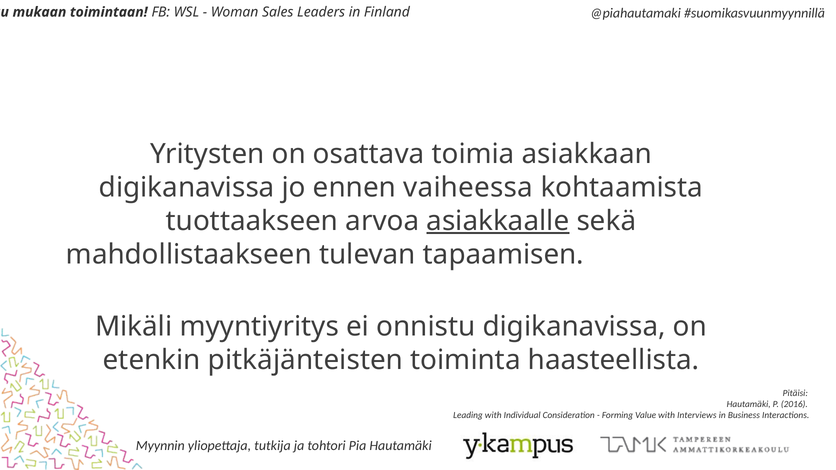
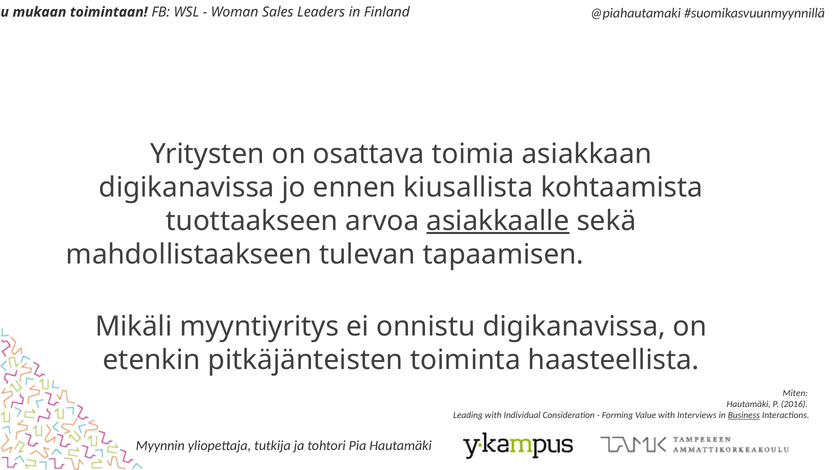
vaiheessa: vaiheessa -> kiusallista
Pitäisi: Pitäisi -> Miten
Business underline: none -> present
